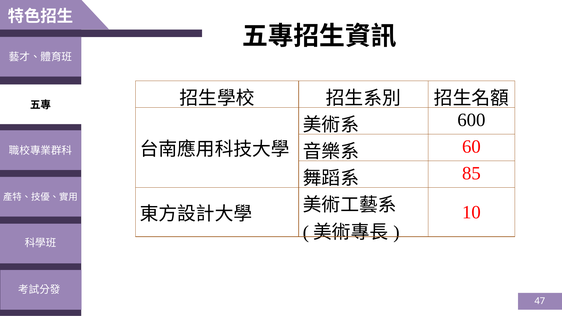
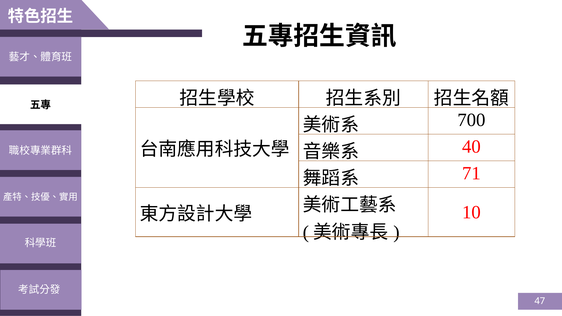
600: 600 -> 700
60: 60 -> 40
85: 85 -> 71
